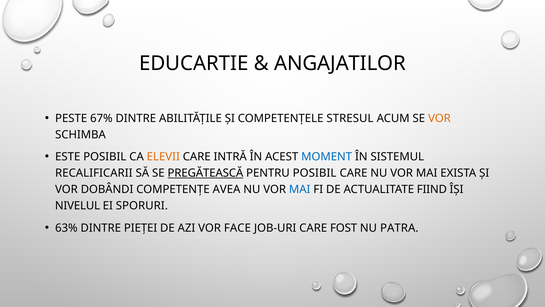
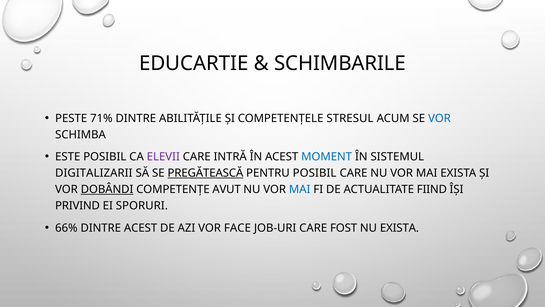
ANGAJATILOR: ANGAJATILOR -> SCHIMBARILE
67%: 67% -> 71%
VOR at (439, 118) colour: orange -> blue
ELEVII colour: orange -> purple
RECALIFICARII: RECALIFICARII -> DIGITALIZARII
DOBÂNDI underline: none -> present
AVEA: AVEA -> AVUT
NIVELUL: NIVELUL -> PRIVIND
63%: 63% -> 66%
DINTRE PIEȚEI: PIEȚEI -> ACEST
NU PATRA: PATRA -> EXISTA
